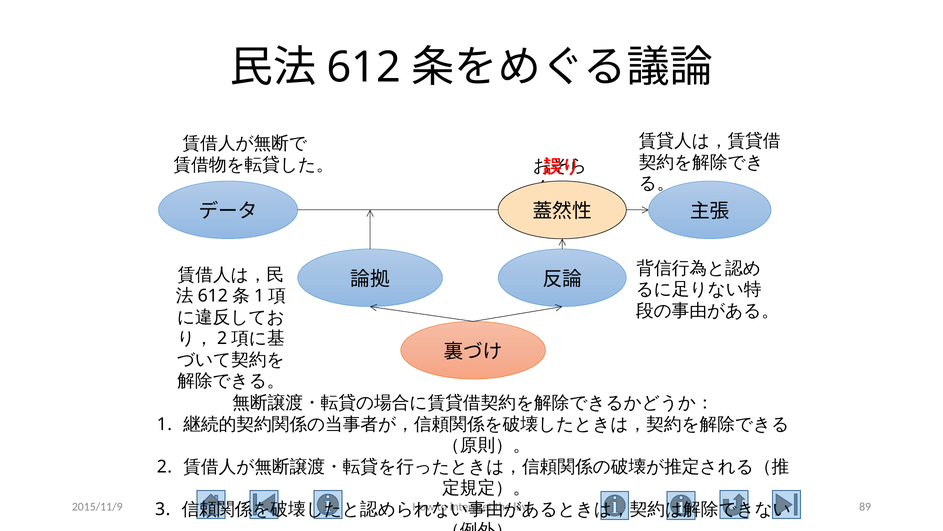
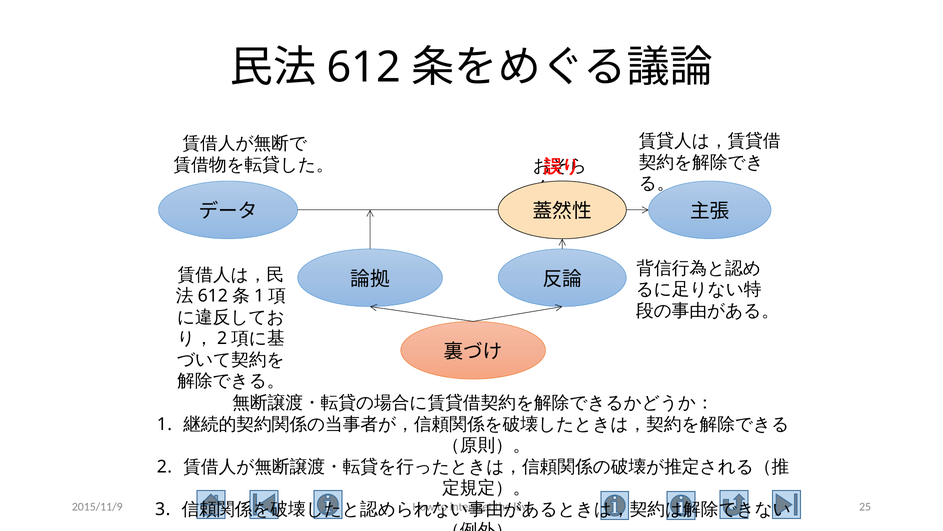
89: 89 -> 25
